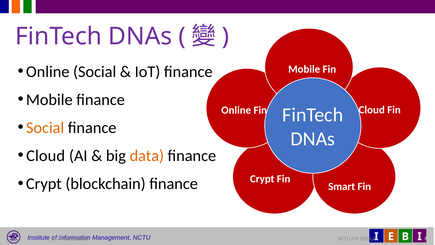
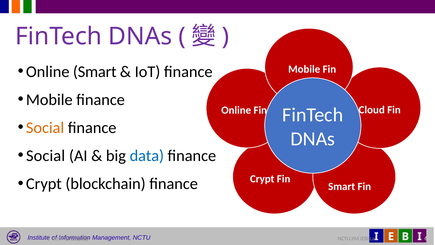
Online Social: Social -> Smart
Cloud at (46, 156): Cloud -> Social
data colour: orange -> blue
